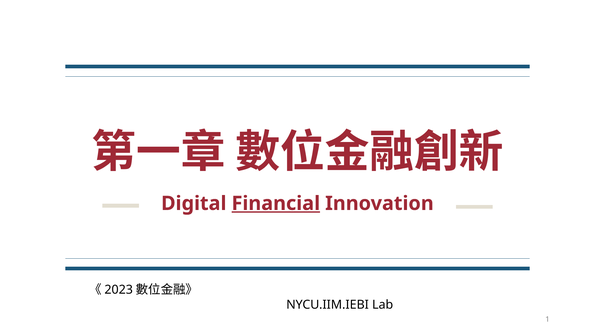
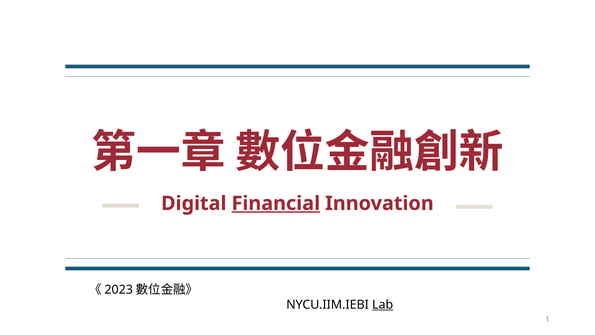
Lab underline: none -> present
